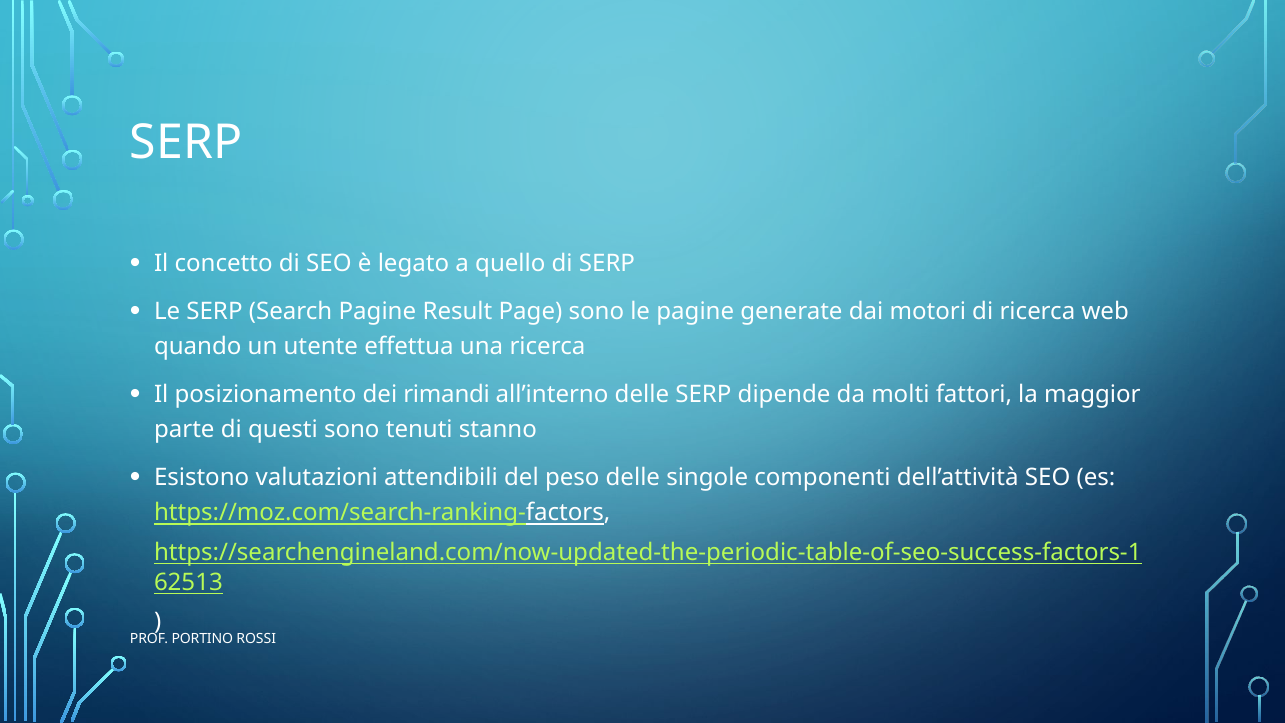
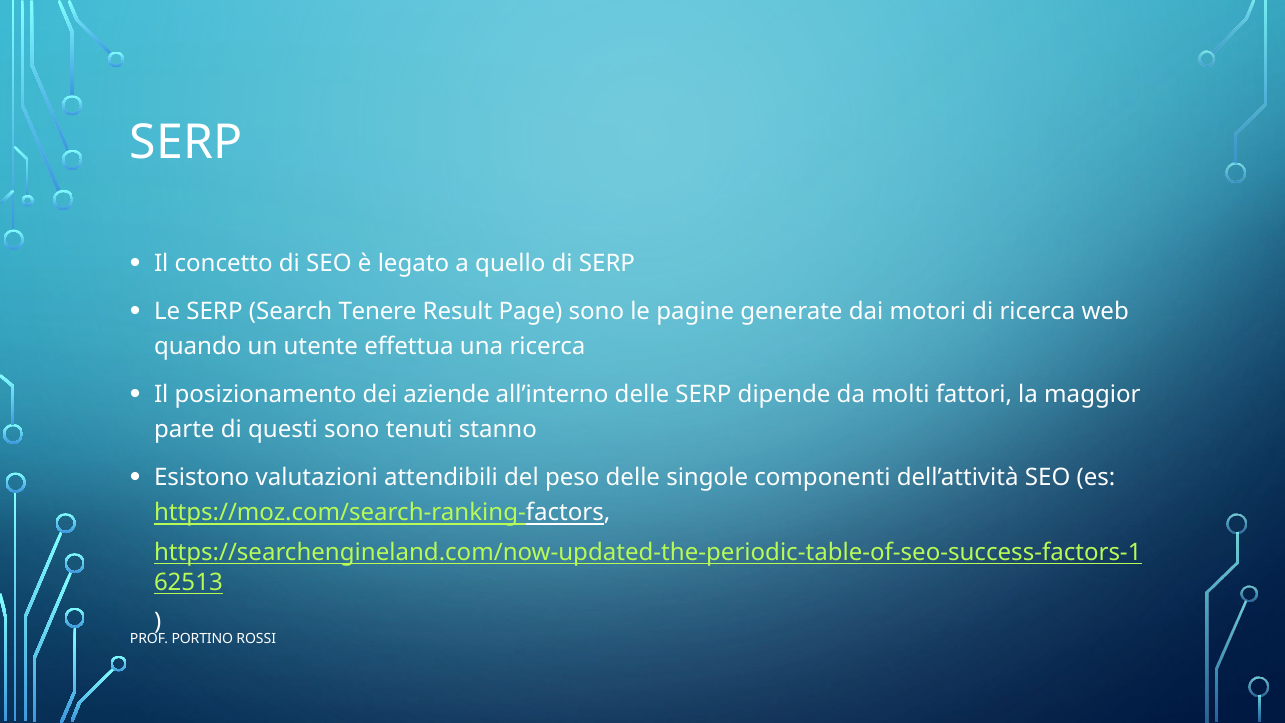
Search Pagine: Pagine -> Tenere
rimandi: rimandi -> aziende
